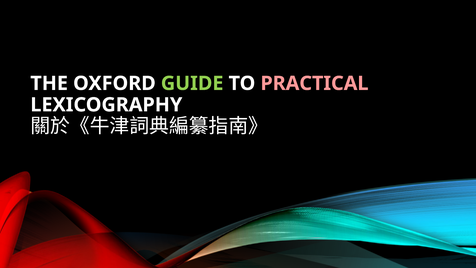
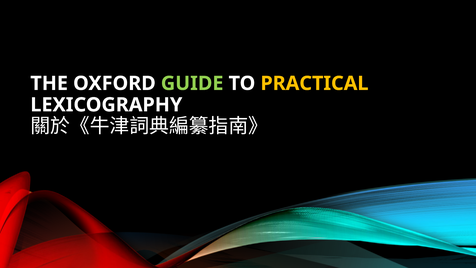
PRACTICAL colour: pink -> yellow
